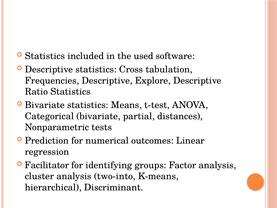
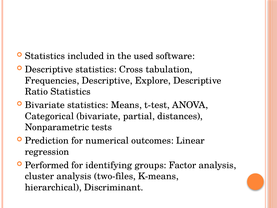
Facilitator: Facilitator -> Performed
two-into: two-into -> two-files
